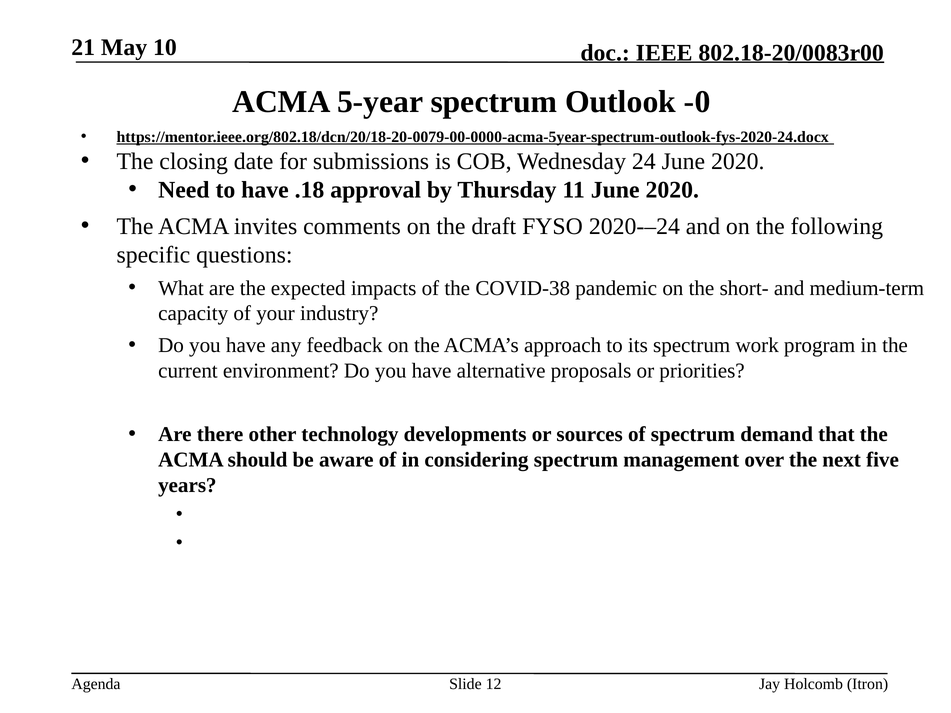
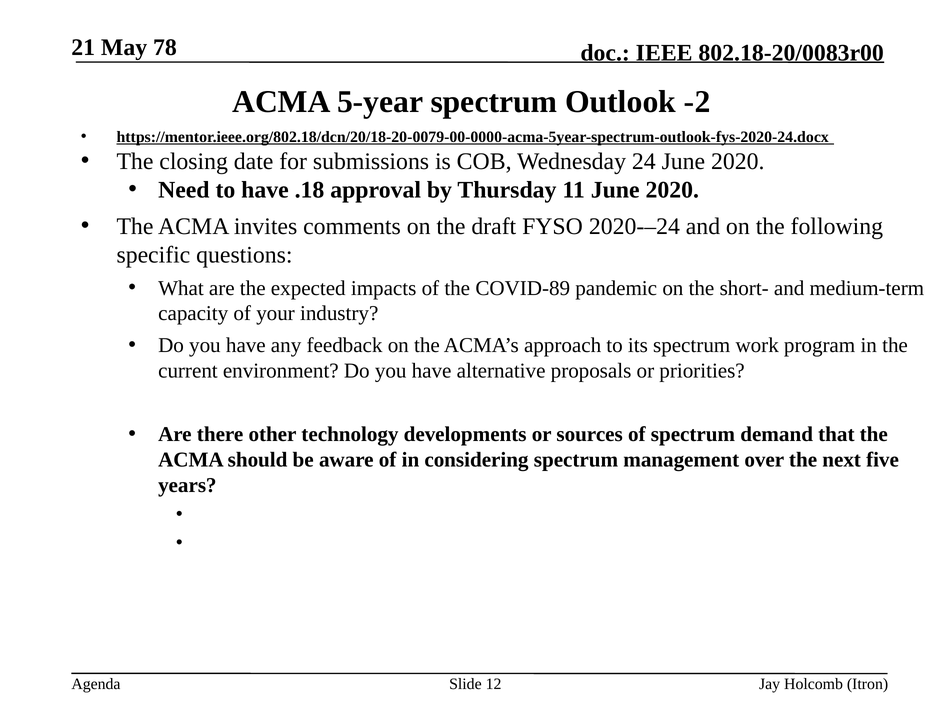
10: 10 -> 78
-0: -0 -> -2
COVID-38: COVID-38 -> COVID-89
